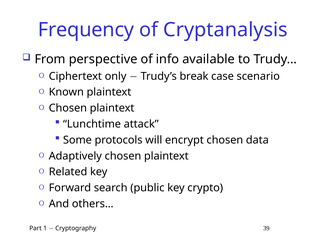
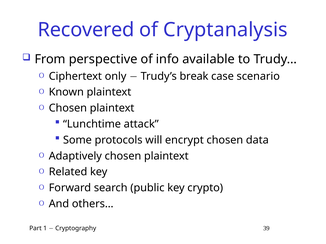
Frequency: Frequency -> Recovered
